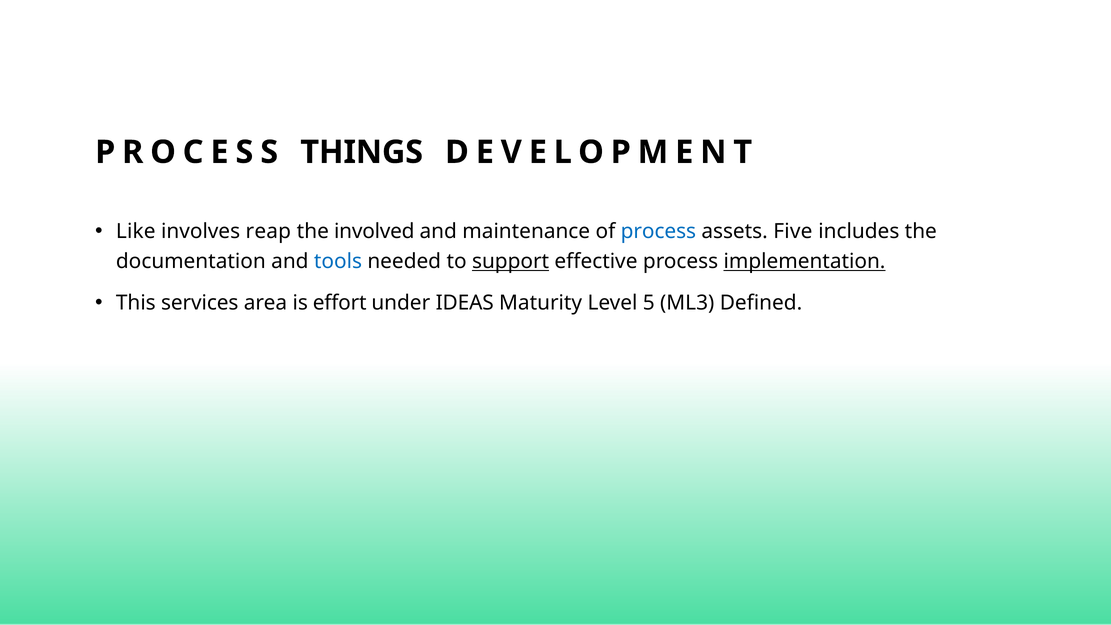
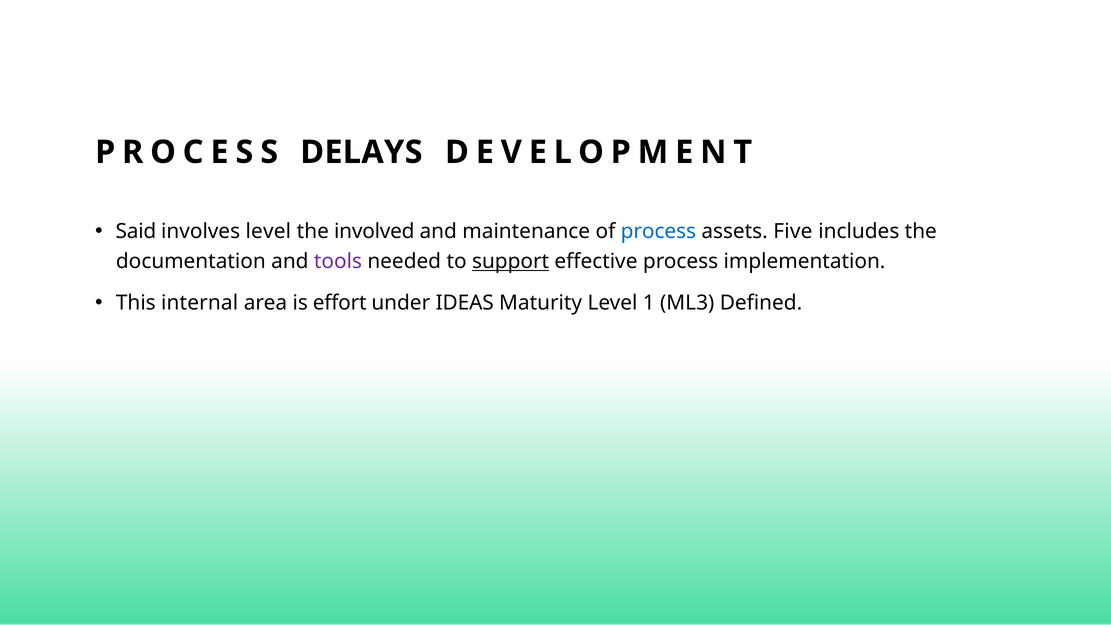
THINGS: THINGS -> DELAYS
Like: Like -> Said
involves reap: reap -> level
tools colour: blue -> purple
implementation underline: present -> none
services: services -> internal
5: 5 -> 1
